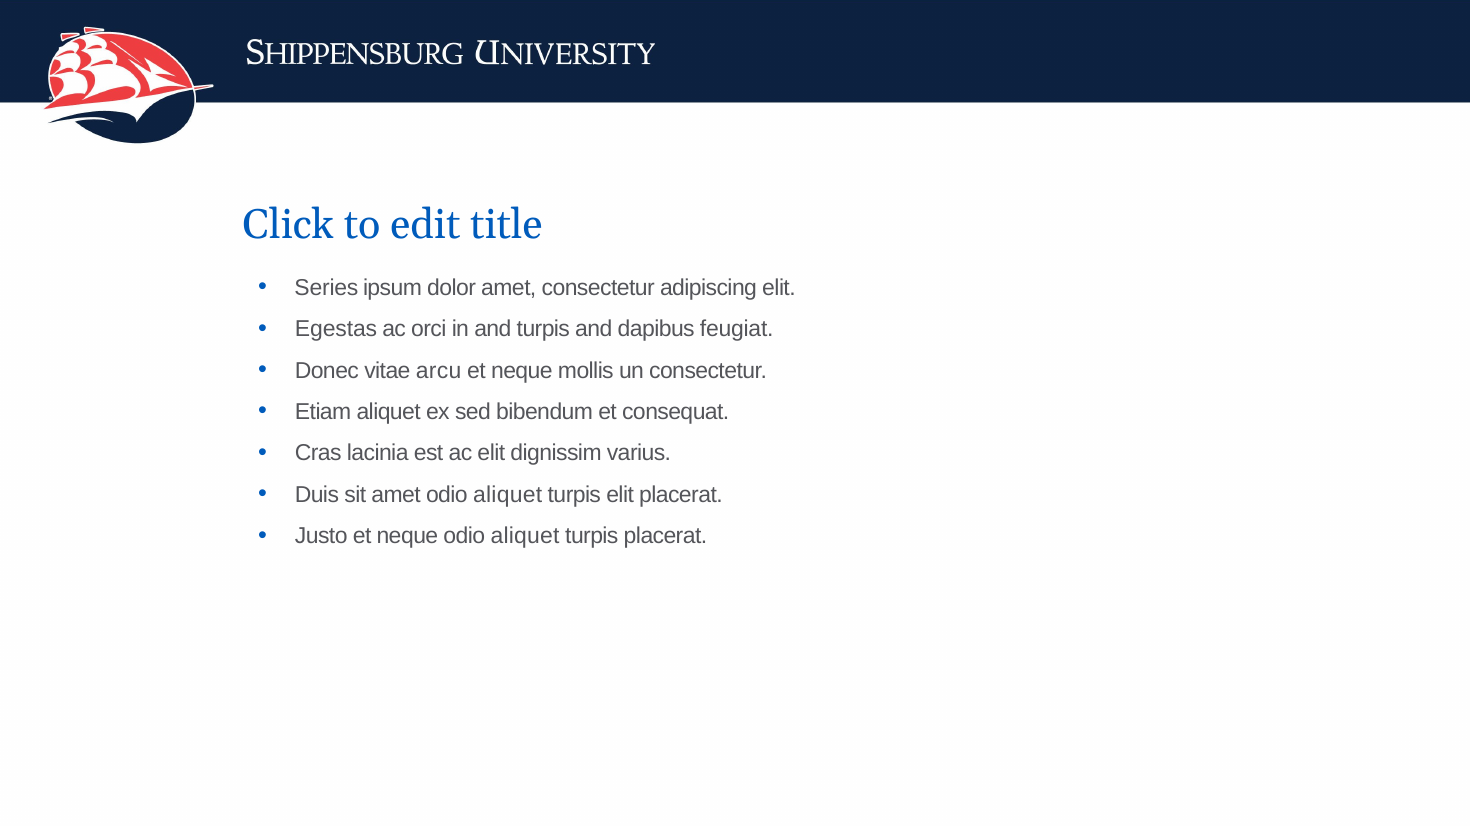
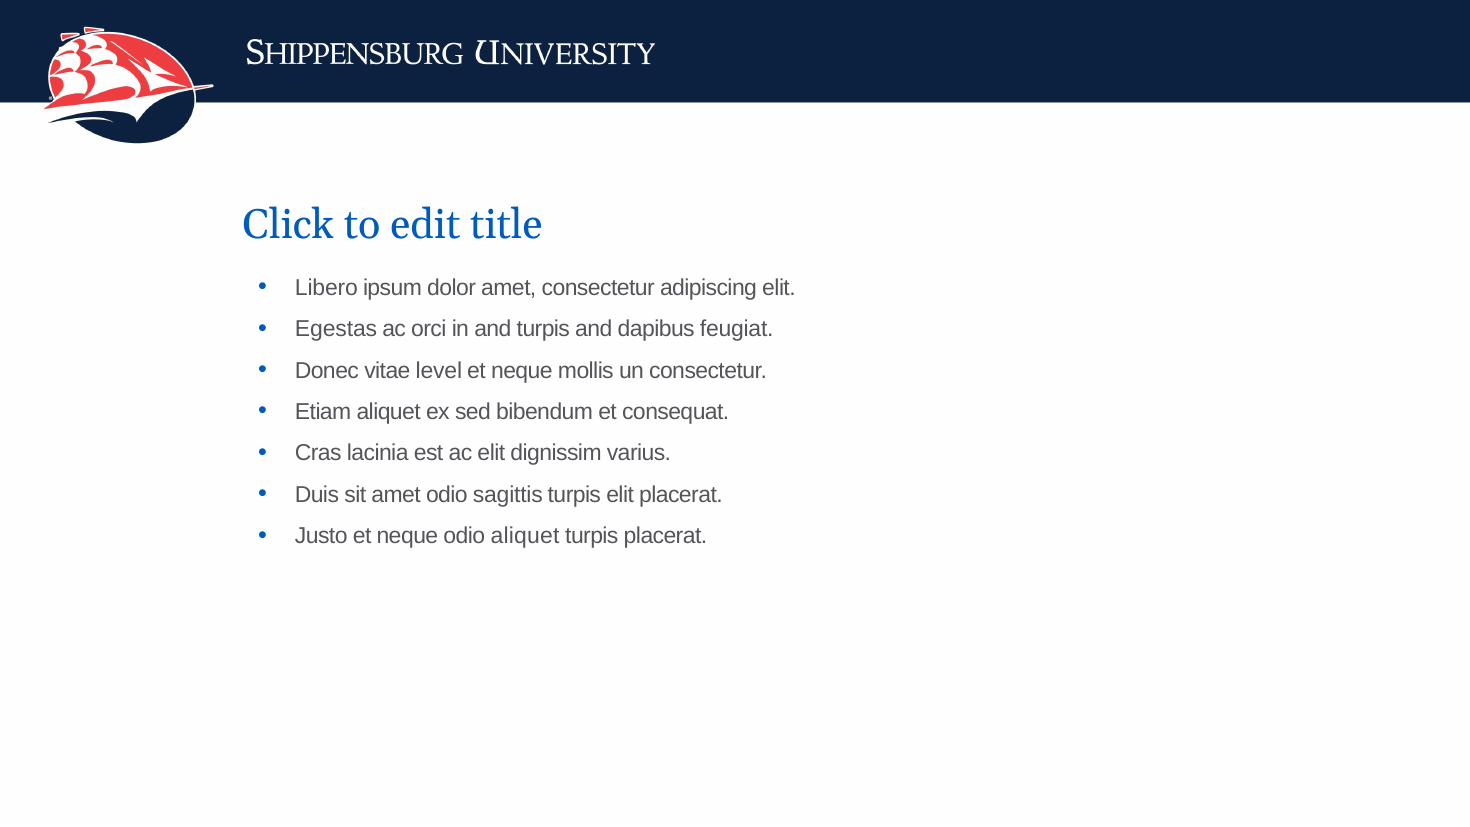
Series: Series -> Libero
arcu: arcu -> level
amet odio aliquet: aliquet -> sagittis
